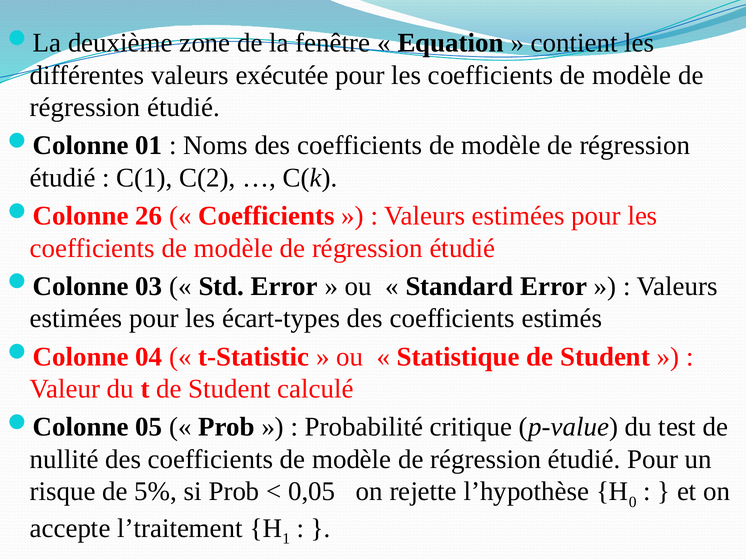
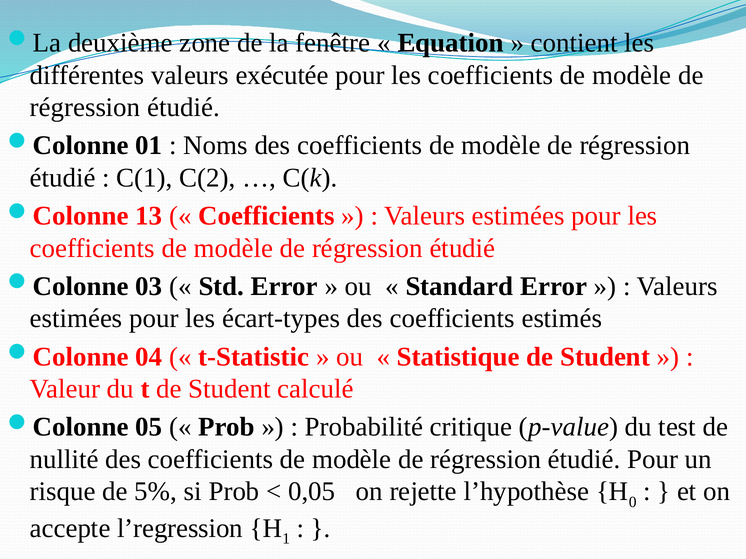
26: 26 -> 13
l’traitement: l’traitement -> l’regression
